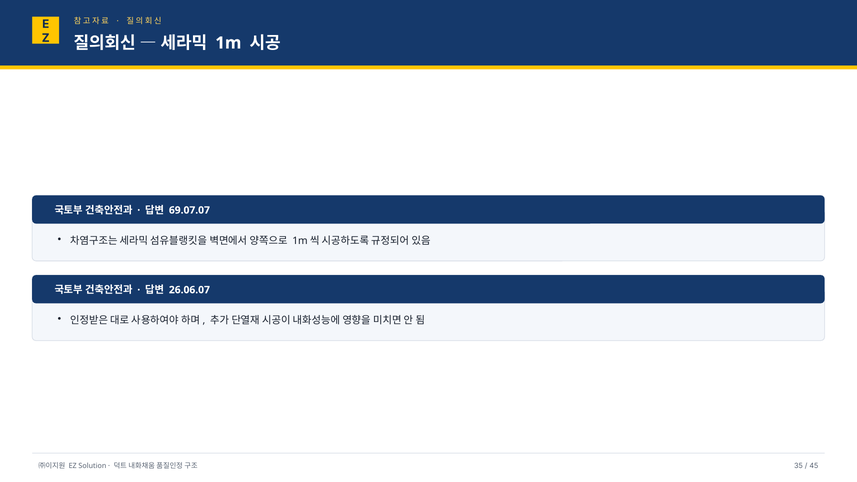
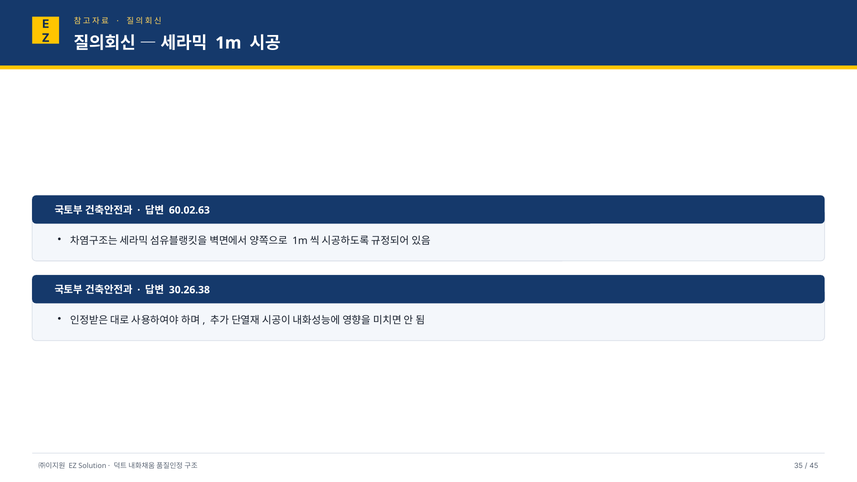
69.07.07: 69.07.07 -> 60.02.63
26.06.07: 26.06.07 -> 30.26.38
